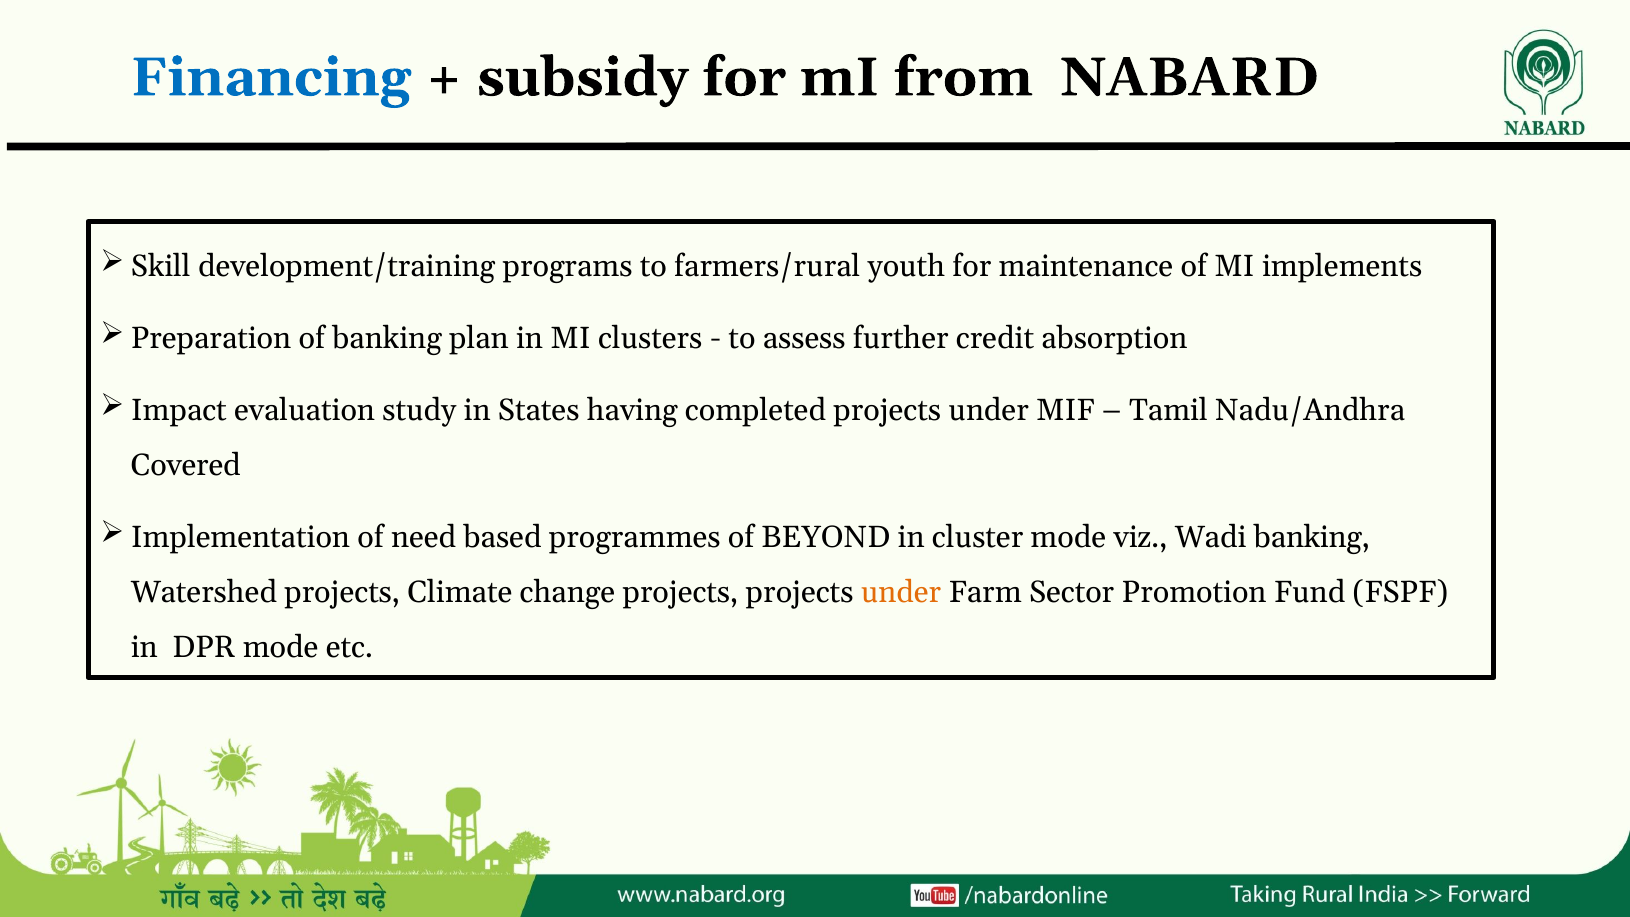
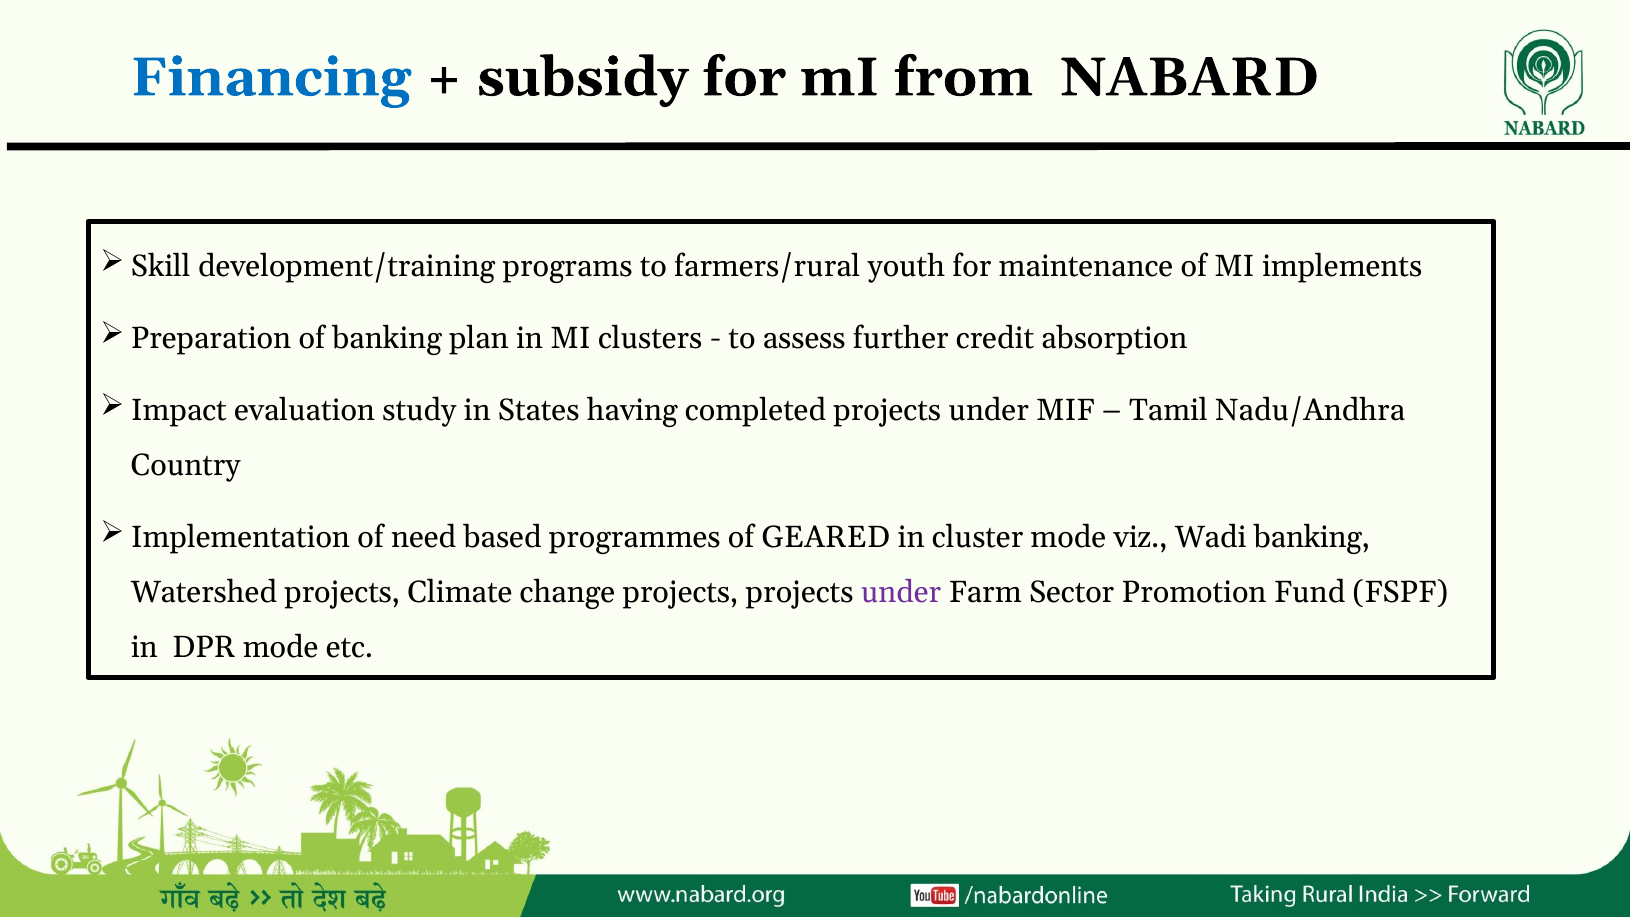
Covered: Covered -> Country
BEYOND: BEYOND -> GEARED
under at (901, 592) colour: orange -> purple
